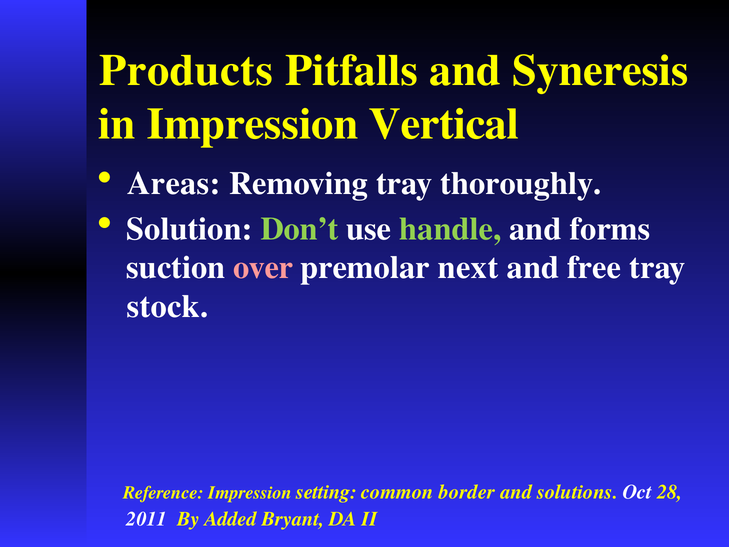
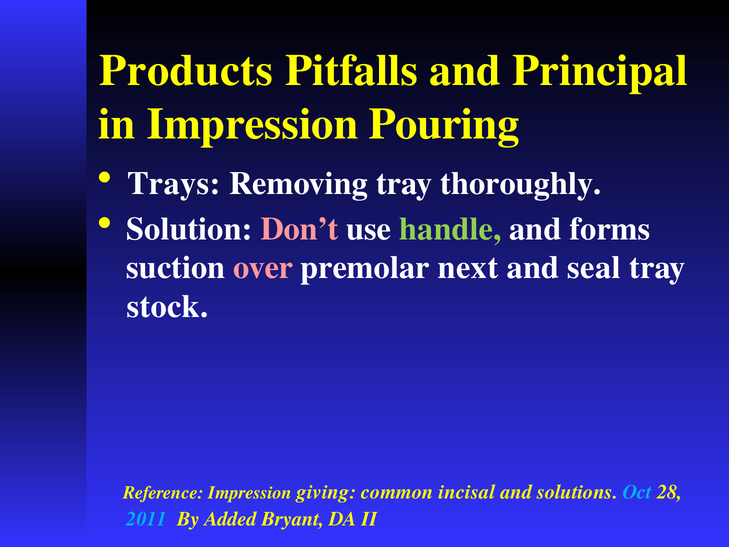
Syneresis: Syneresis -> Principal
Vertical: Vertical -> Pouring
Areas: Areas -> Trays
Don’t colour: light green -> pink
free: free -> seal
setting: setting -> giving
border: border -> incisal
Oct colour: white -> light blue
2011 colour: white -> light blue
